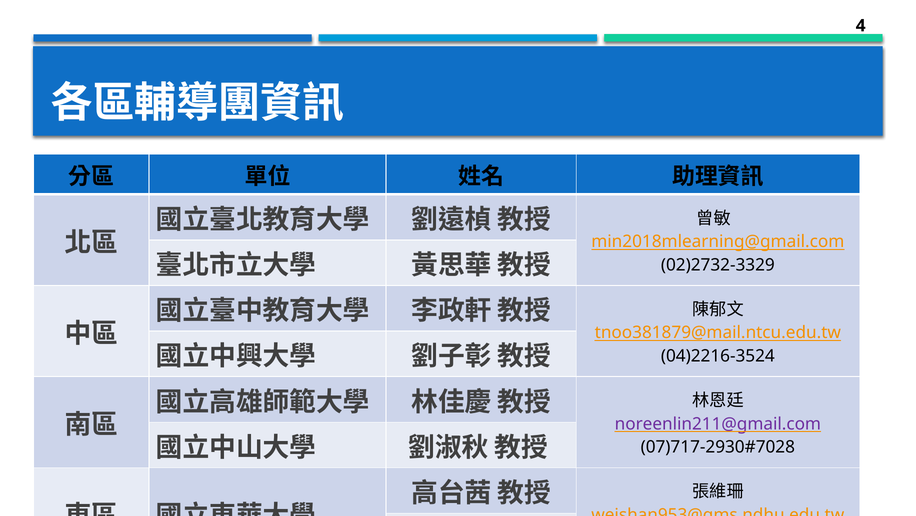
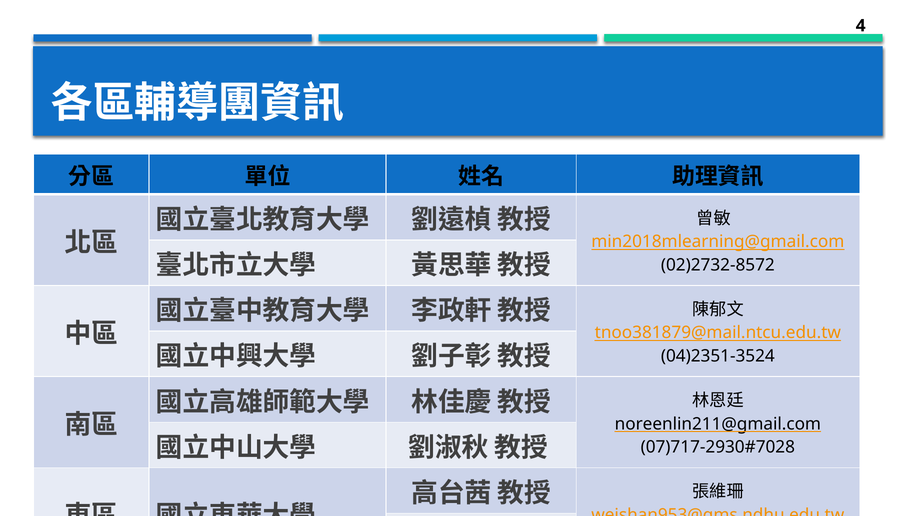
02)2732-3329: 02)2732-3329 -> 02)2732-8572
04)2216-3524: 04)2216-3524 -> 04)2351-3524
noreenlin211@gmail.com colour: purple -> black
